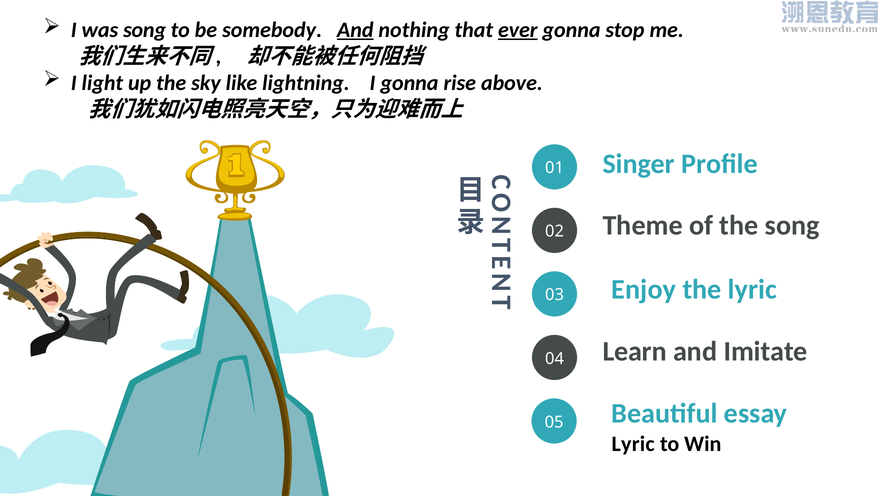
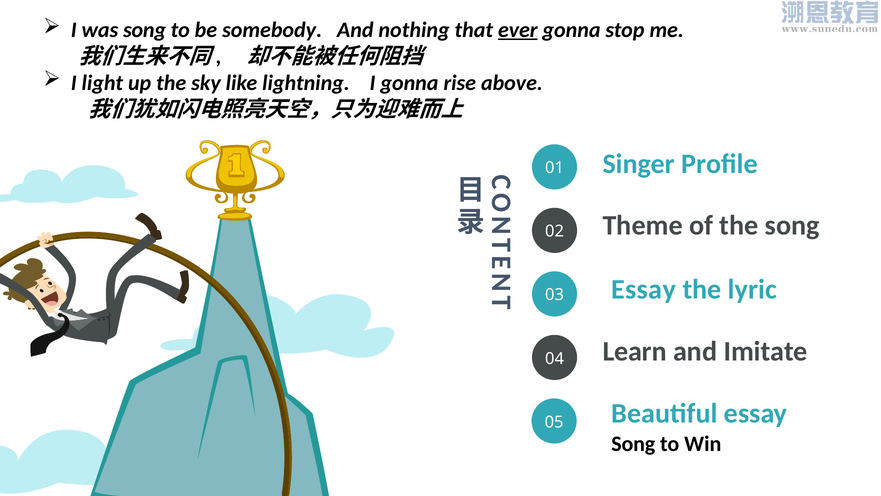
And at (355, 30) underline: present -> none
03 Enjoy: Enjoy -> Essay
Lyric at (633, 444): Lyric -> Song
